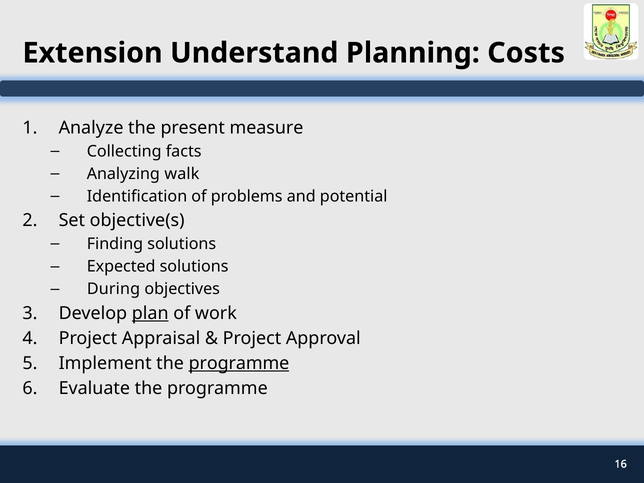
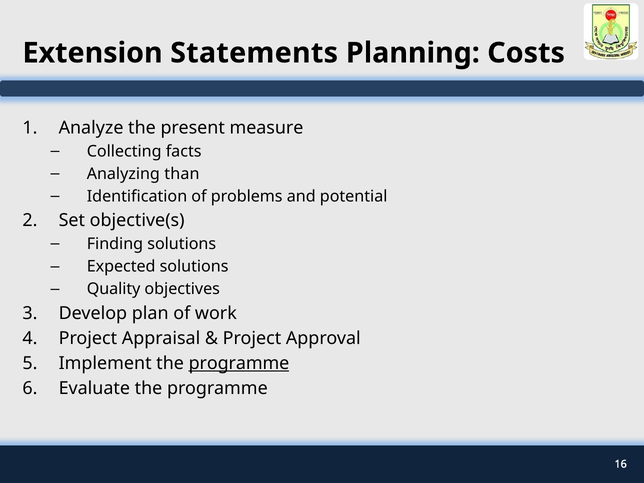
Understand: Understand -> Statements
walk: walk -> than
During: During -> Quality
plan underline: present -> none
